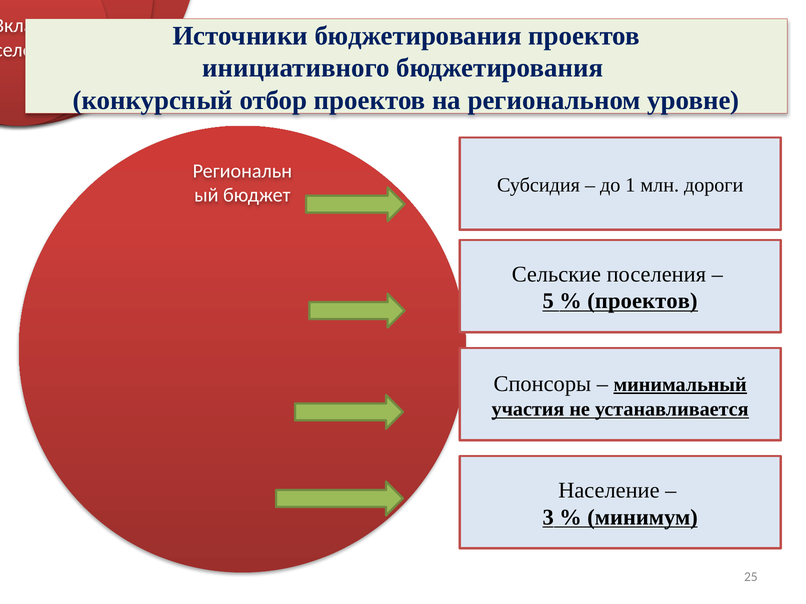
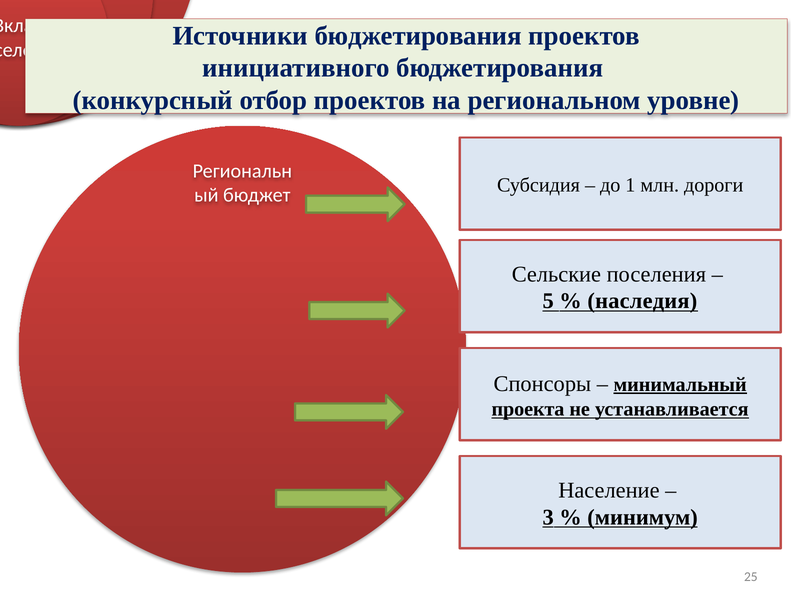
проектов at (642, 301): проектов -> наследия
участия: участия -> проекта
